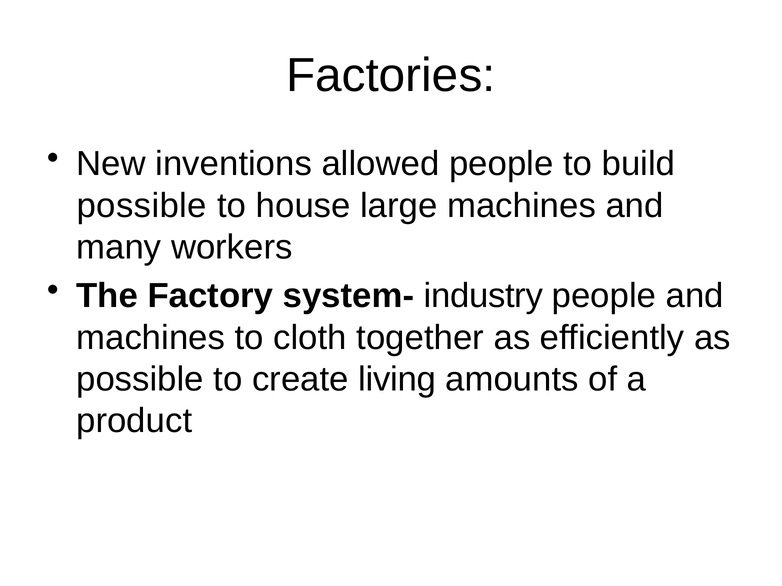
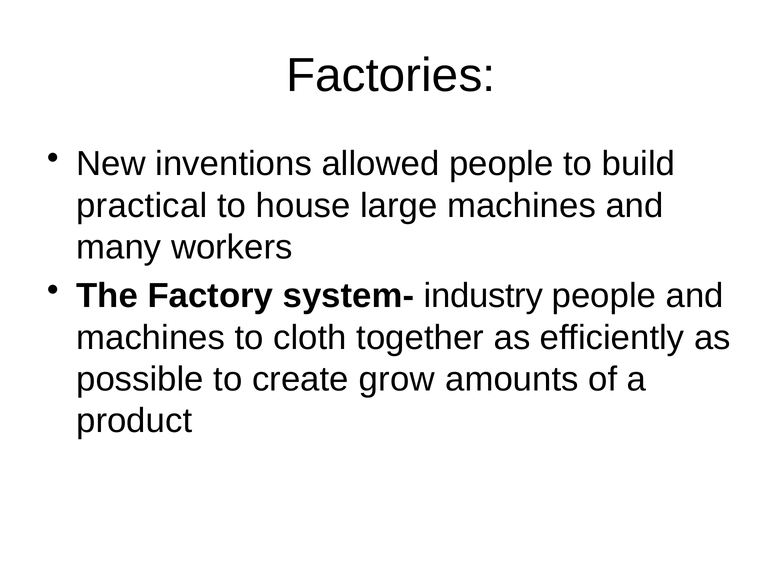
possible at (142, 206): possible -> practical
living: living -> grow
